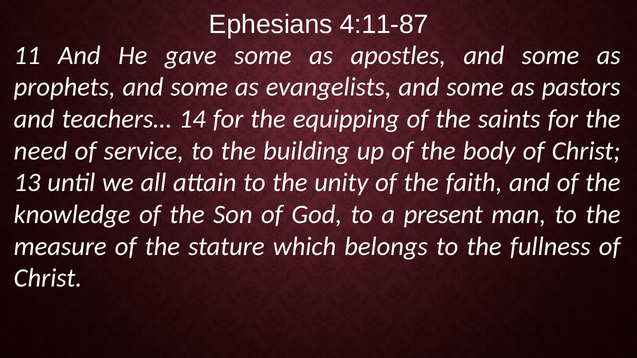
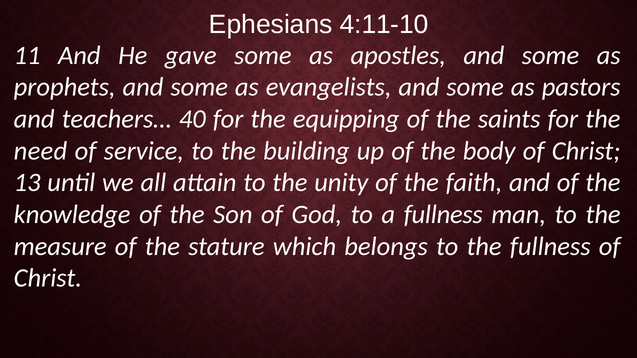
4:11-87: 4:11-87 -> 4:11-10
14: 14 -> 40
a present: present -> fullness
